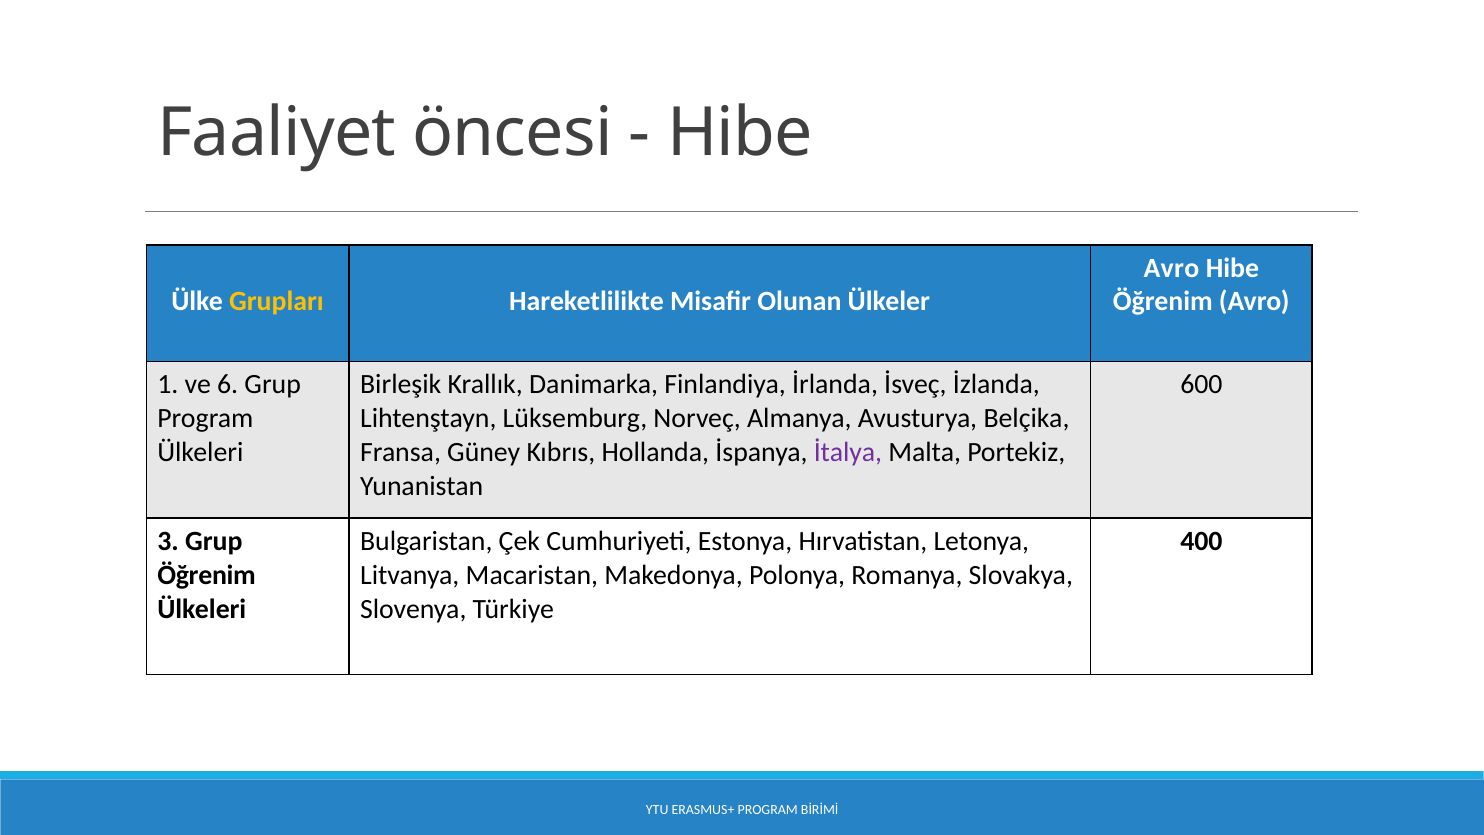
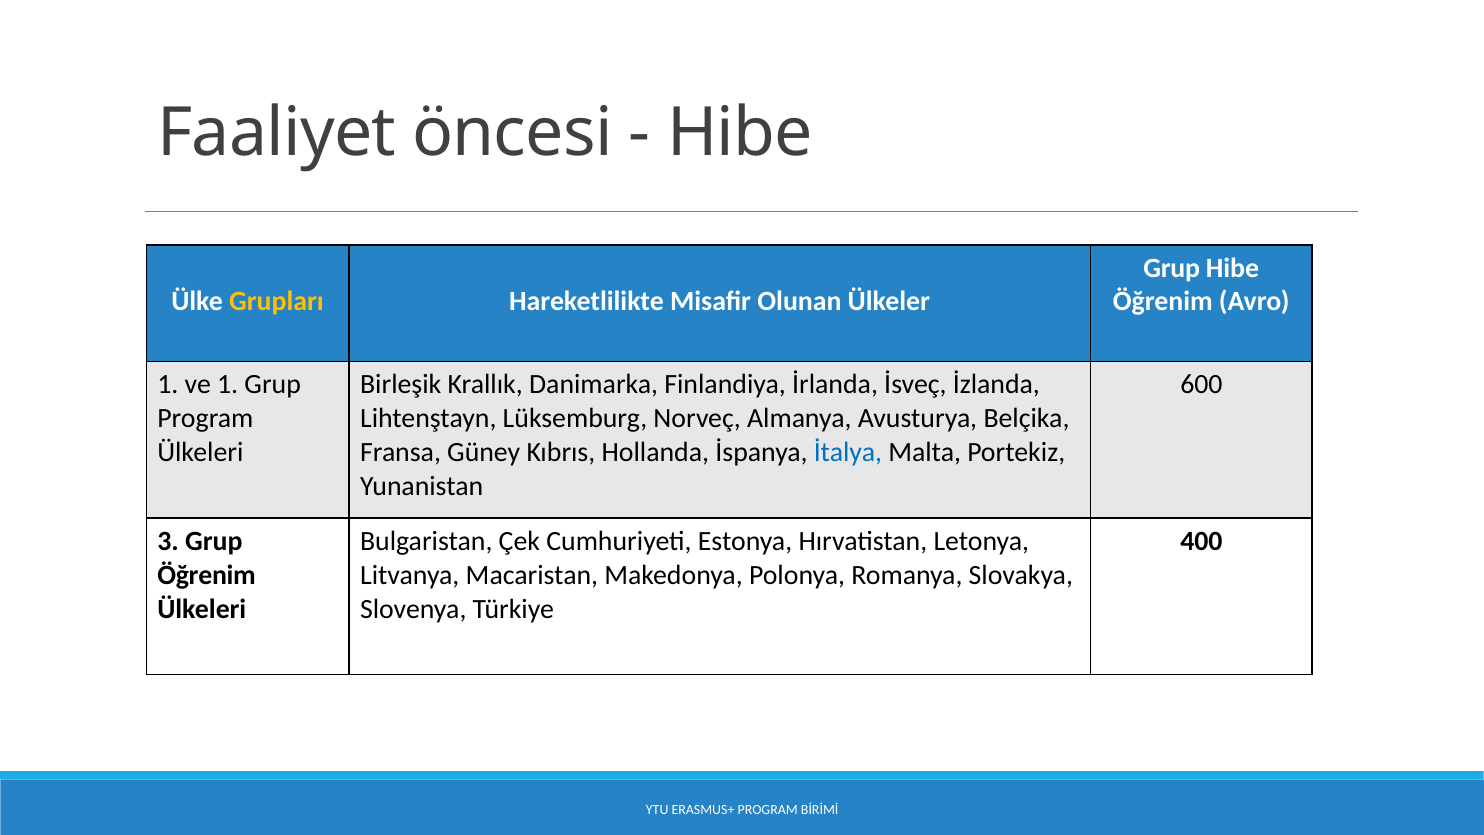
Avro at (1171, 268): Avro -> Grup
ve 6: 6 -> 1
İtalya colour: purple -> blue
